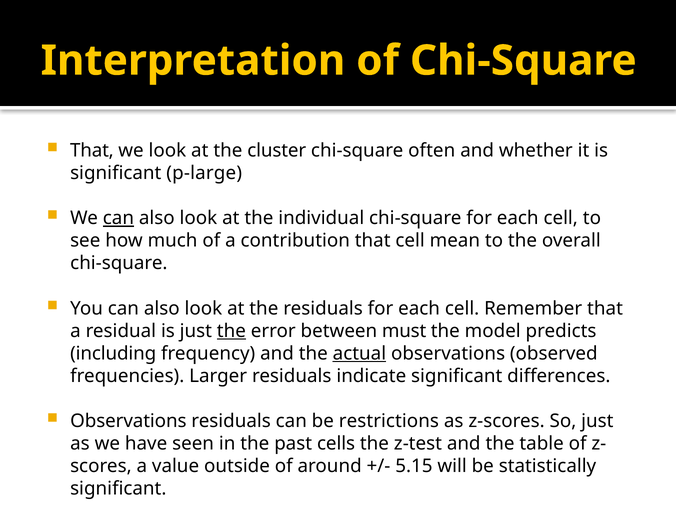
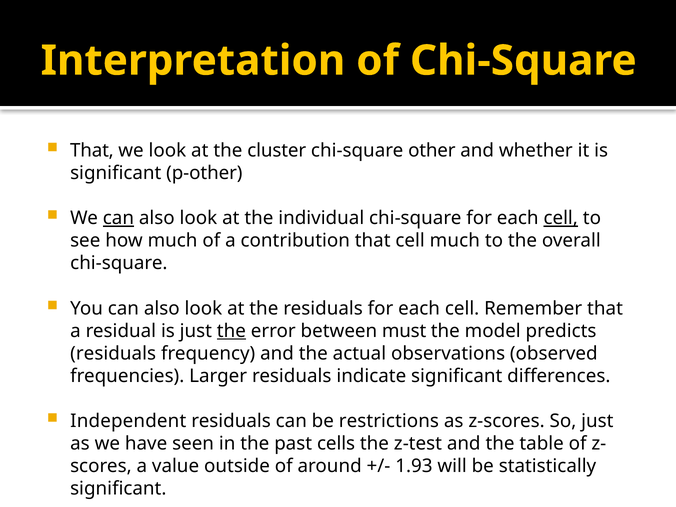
often: often -> other
p-large: p-large -> p-other
cell at (561, 218) underline: none -> present
cell mean: mean -> much
including at (113, 353): including -> residuals
actual underline: present -> none
Observations at (128, 421): Observations -> Independent
5.15: 5.15 -> 1.93
